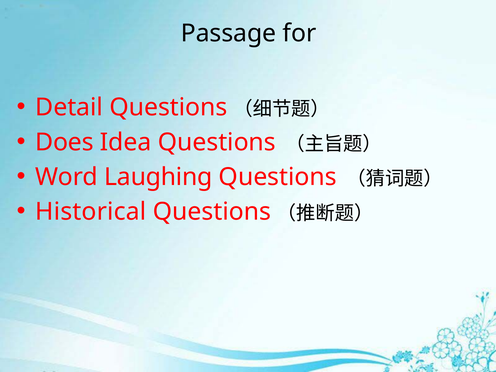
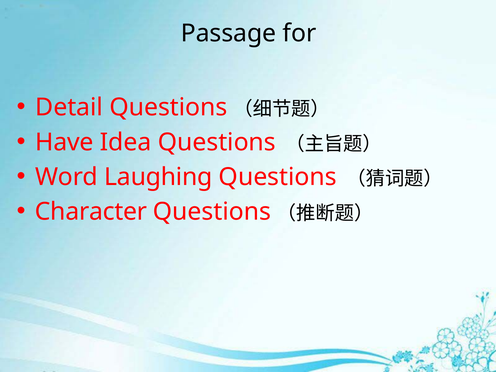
Does: Does -> Have
Historical: Historical -> Character
